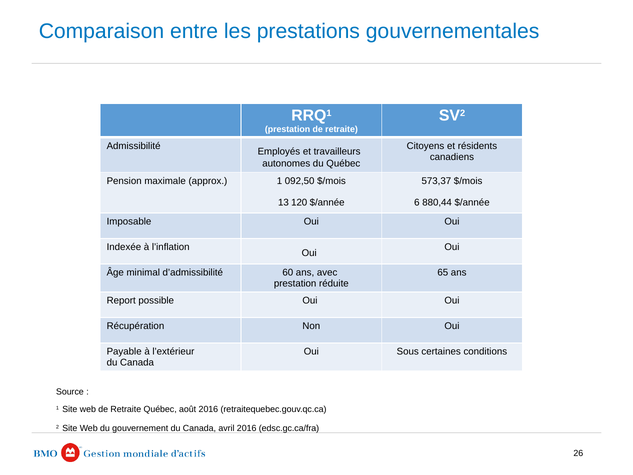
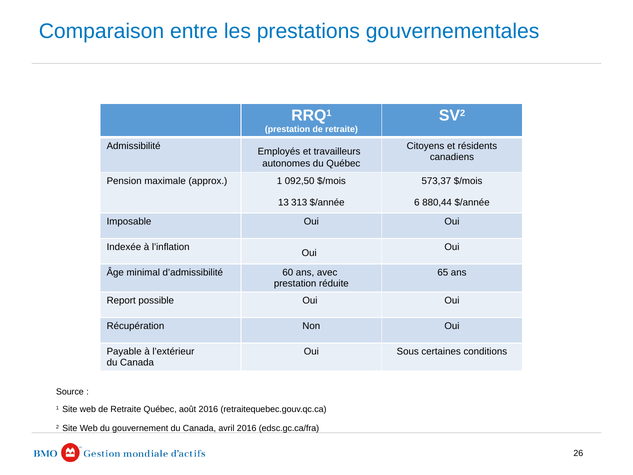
120: 120 -> 313
